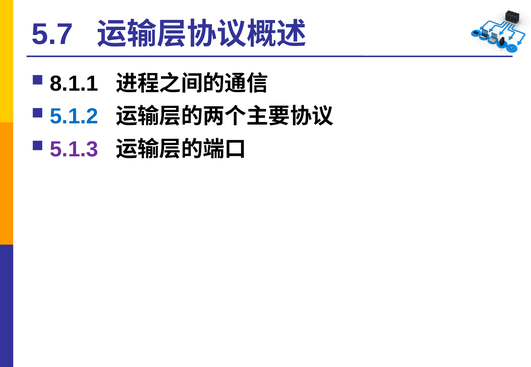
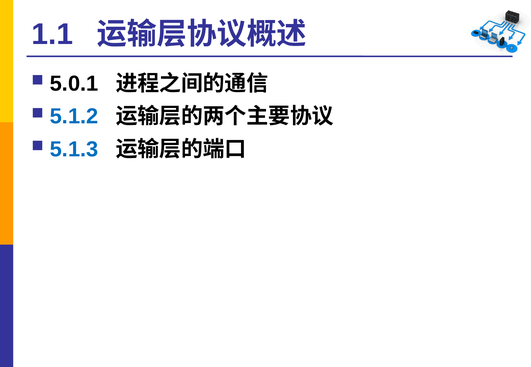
5.7: 5.7 -> 1.1
8.1.1: 8.1.1 -> 5.0.1
5.1.3 colour: purple -> blue
